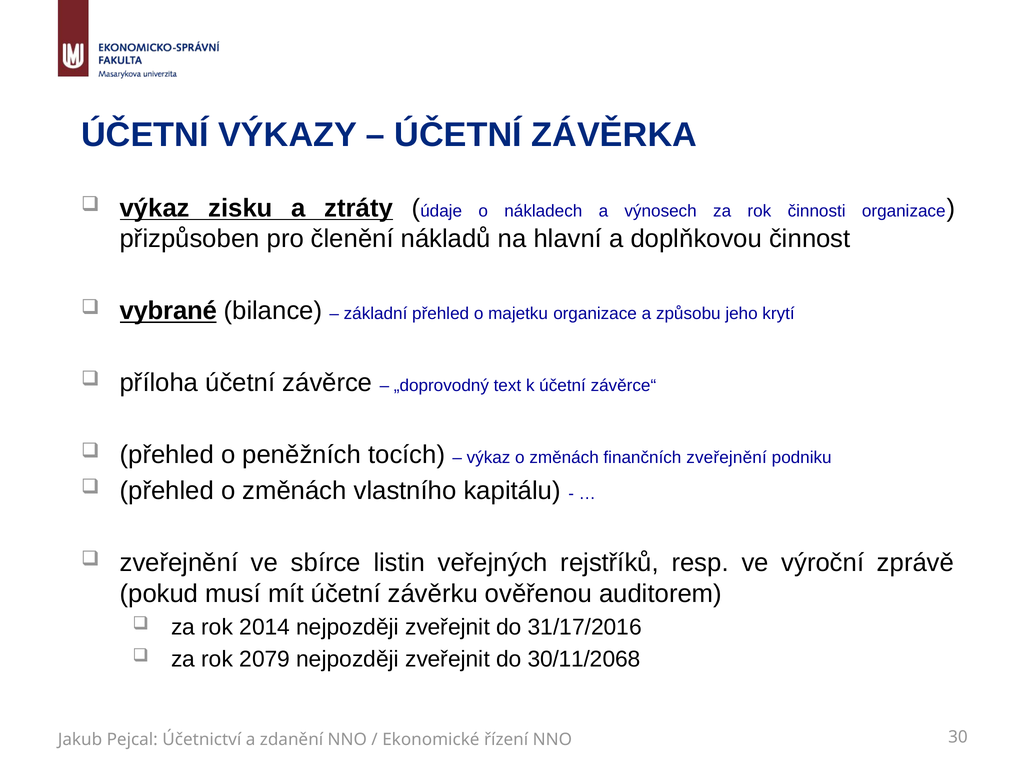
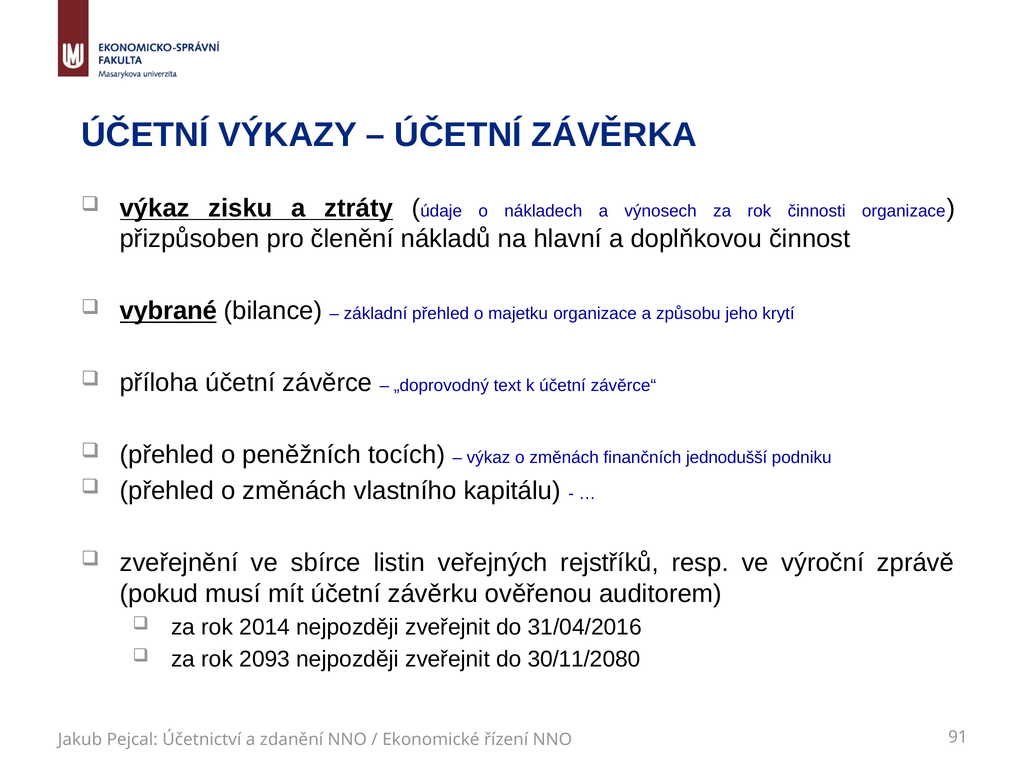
finančních zveřejnění: zveřejnění -> jednodušší
31/17/2016: 31/17/2016 -> 31/04/2016
2079: 2079 -> 2093
30/11/2068: 30/11/2068 -> 30/11/2080
30: 30 -> 91
